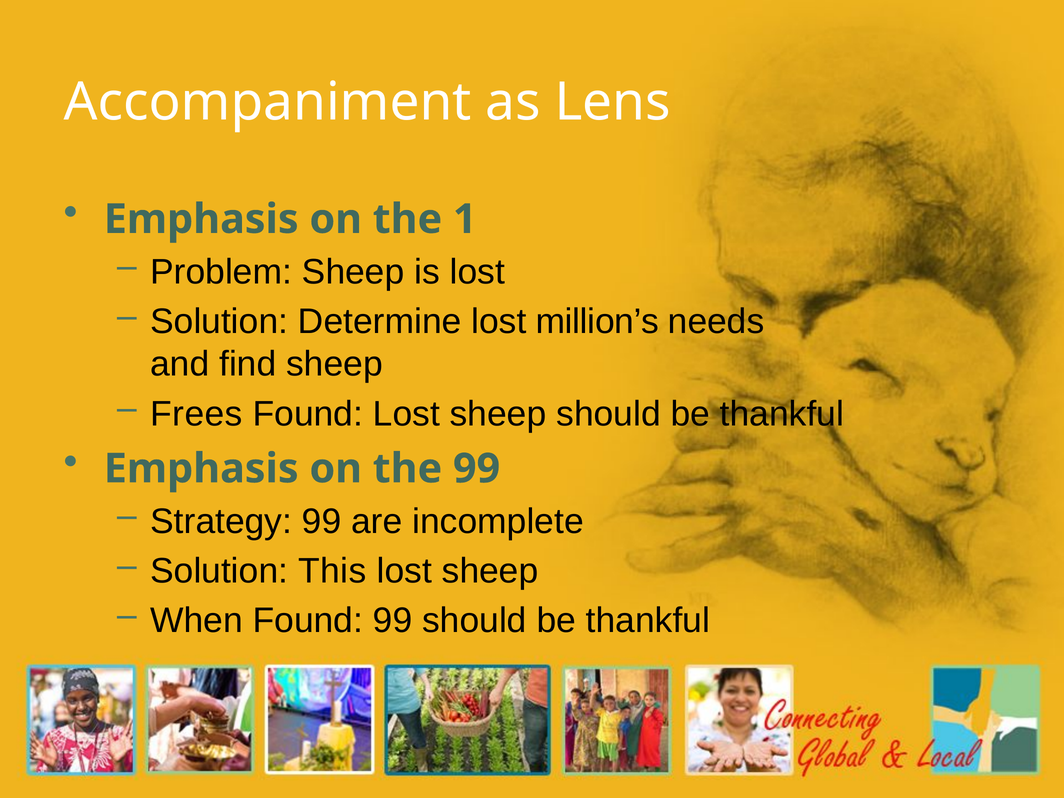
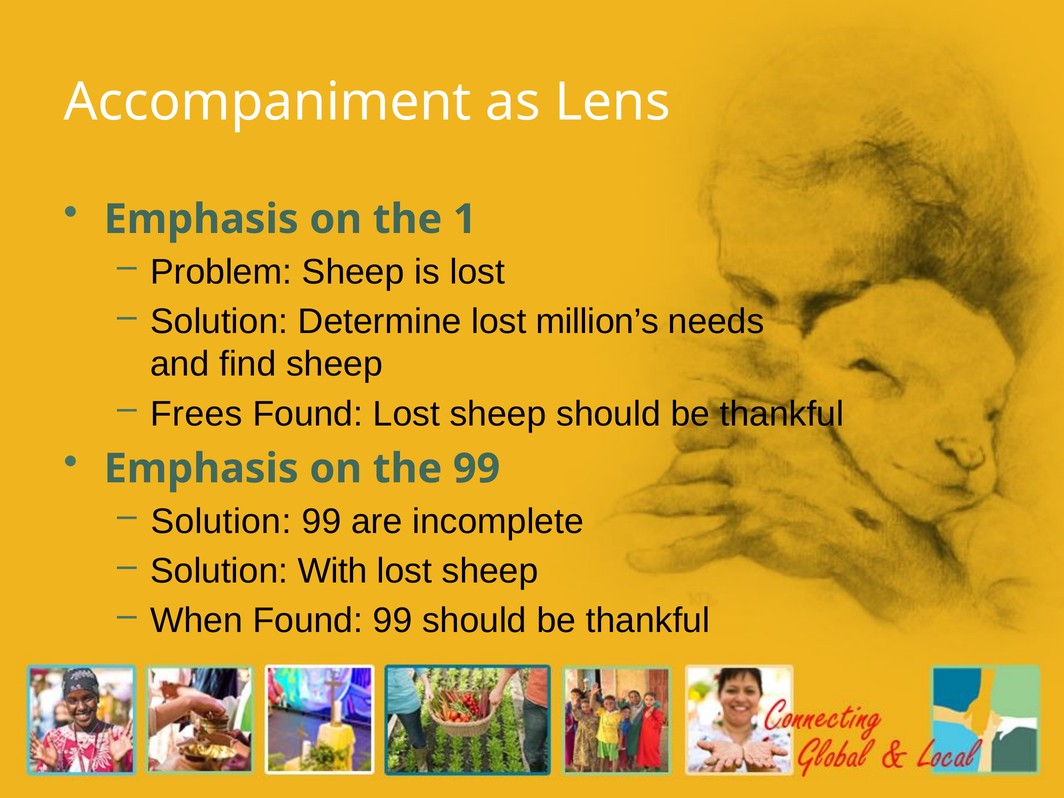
Strategy at (221, 522): Strategy -> Solution
This: This -> With
